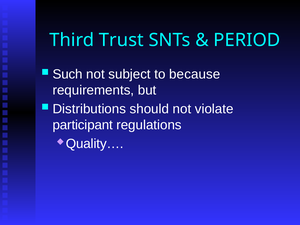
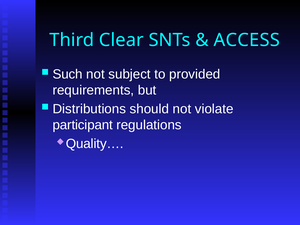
Trust: Trust -> Clear
PERIOD: PERIOD -> ACCESS
because: because -> provided
